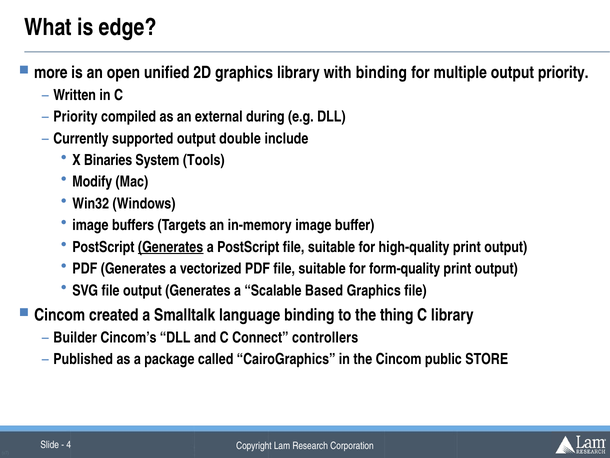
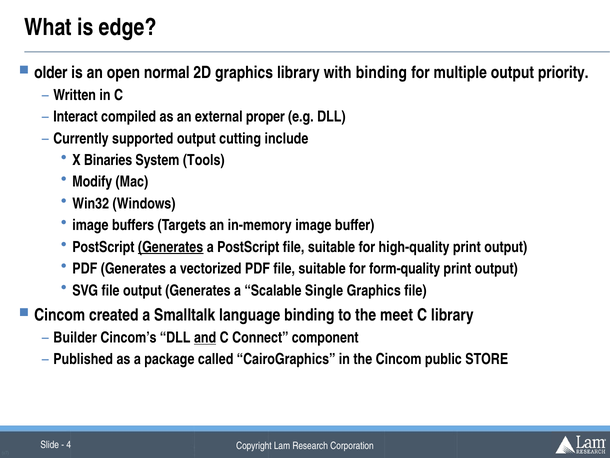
more: more -> older
unified: unified -> normal
Priority at (75, 117): Priority -> Interact
during: during -> proper
double: double -> cutting
Based: Based -> Single
thing: thing -> meet
and underline: none -> present
controllers: controllers -> component
